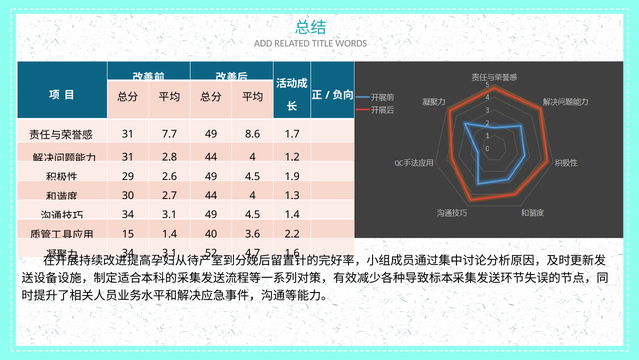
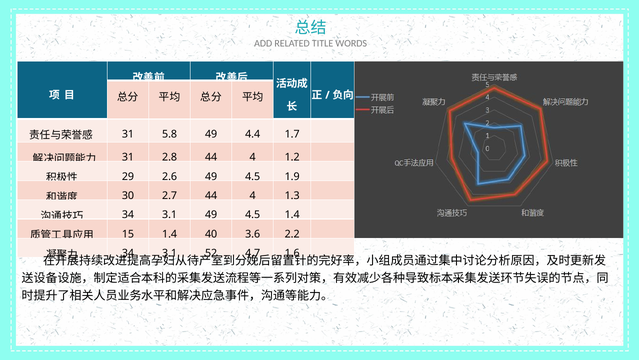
7.7: 7.7 -> 5.8
8.6: 8.6 -> 4.4
